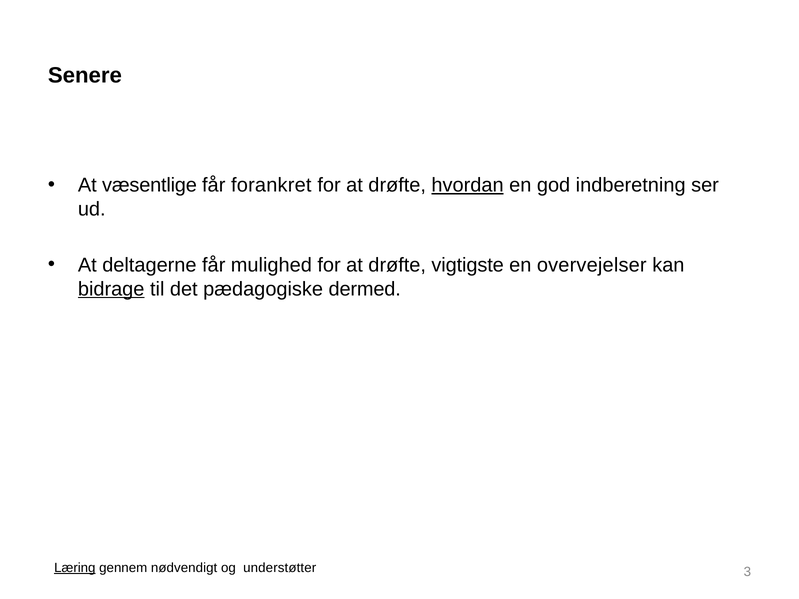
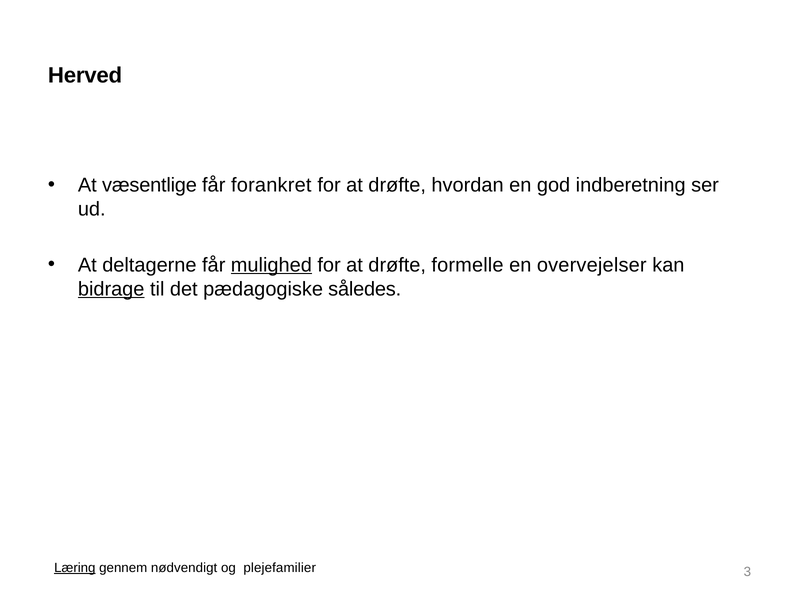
Senere: Senere -> Herved
hvordan underline: present -> none
mulighed underline: none -> present
vigtigste: vigtigste -> formelle
dermed: dermed -> således
understøtter: understøtter -> plejefamilier
